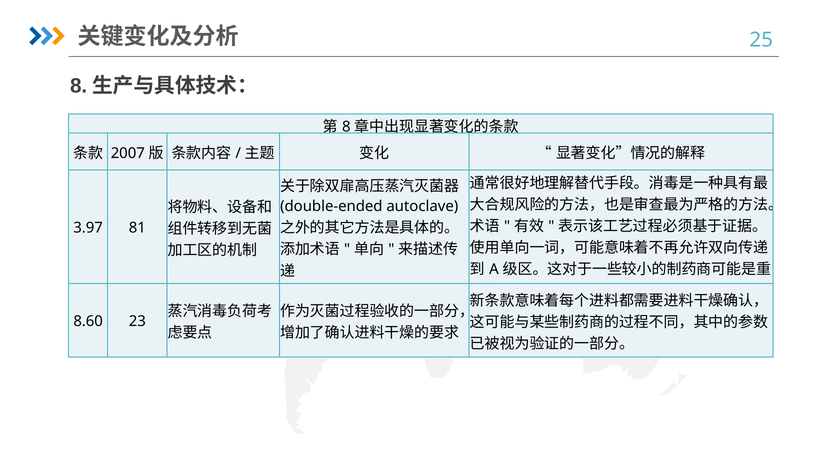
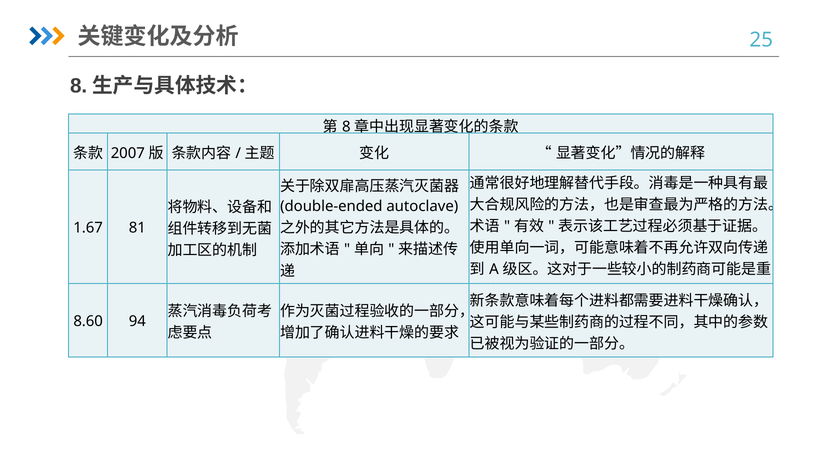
3.97: 3.97 -> 1.67
23: 23 -> 94
